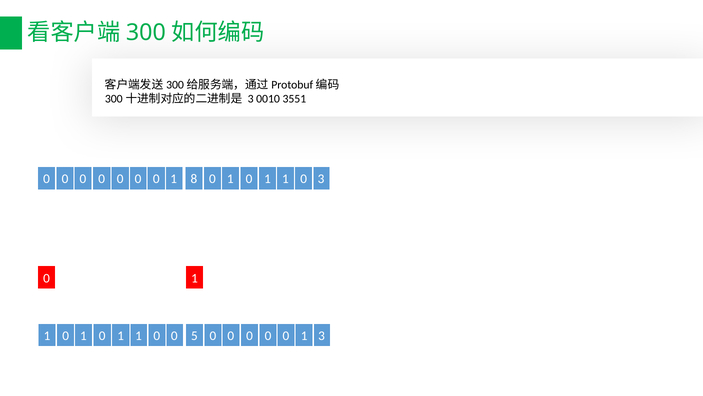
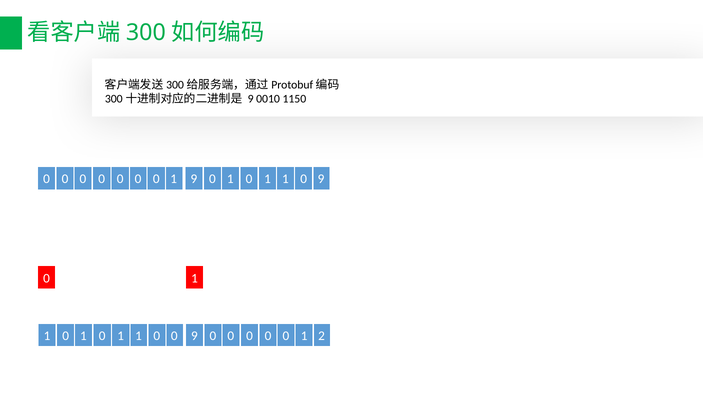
3 at (251, 99): 3 -> 9
3551: 3551 -> 1150
8 at (194, 179): 8 -> 9
3 at (321, 179): 3 -> 9
1 5: 5 -> 9
1 3: 3 -> 2
